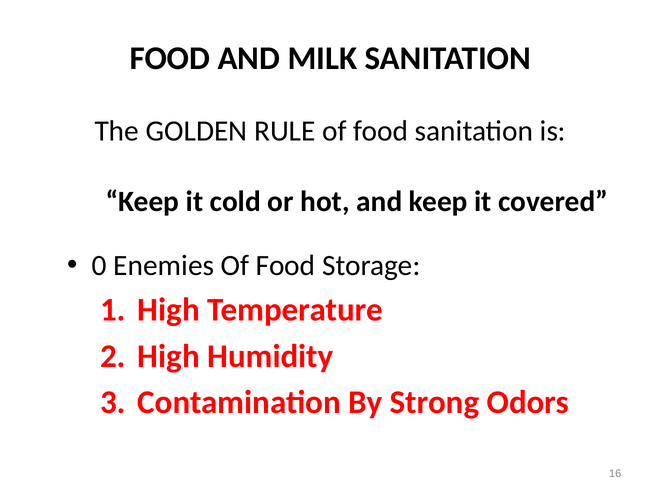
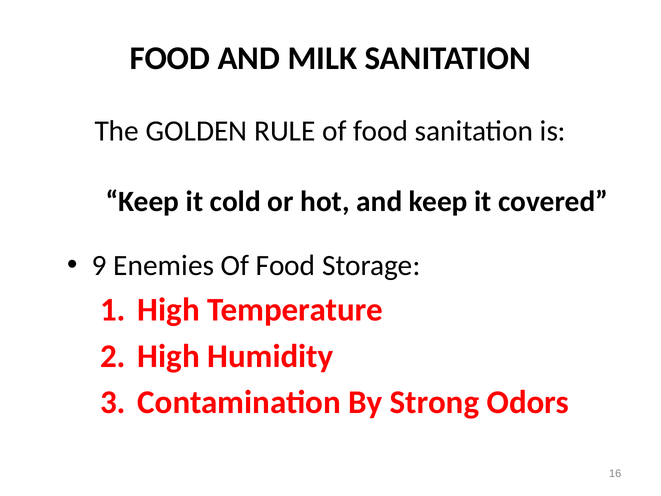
0: 0 -> 9
